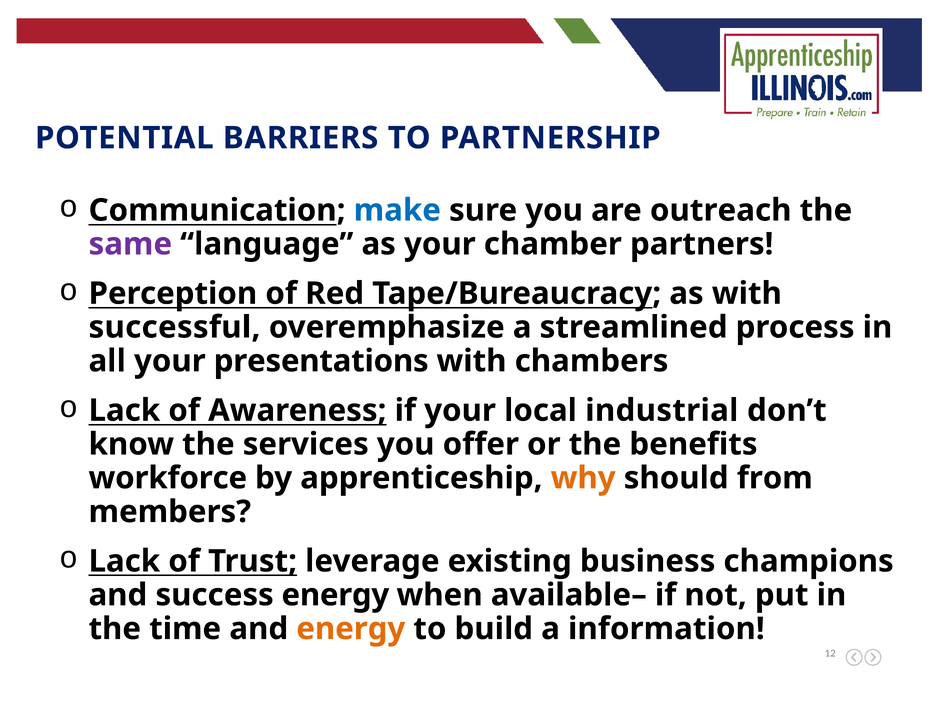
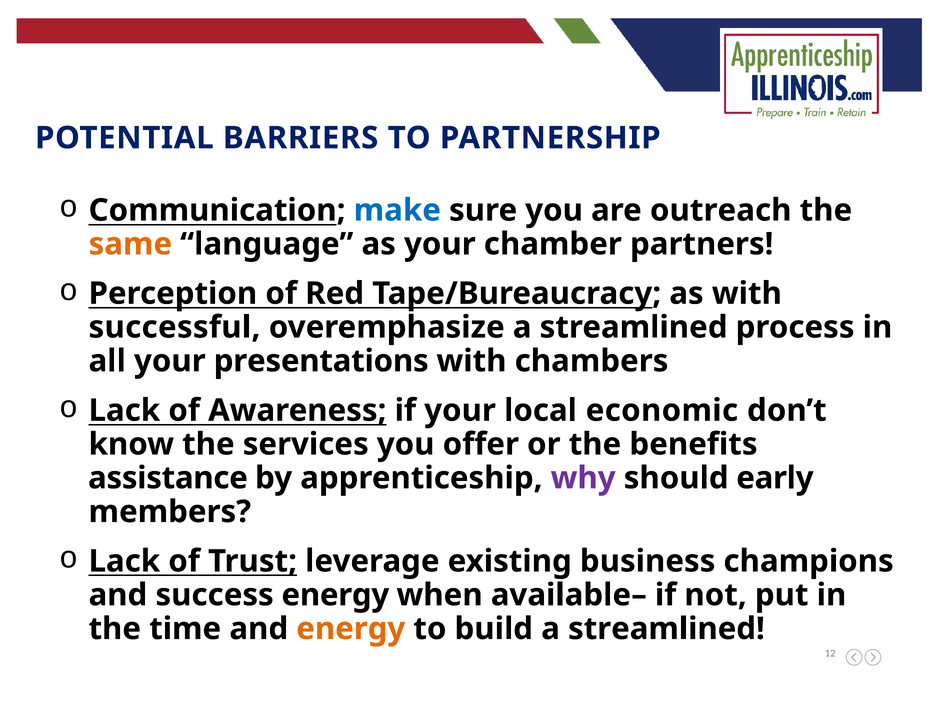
same colour: purple -> orange
industrial: industrial -> economic
workforce: workforce -> assistance
why colour: orange -> purple
from: from -> early
build a information: information -> streamlined
